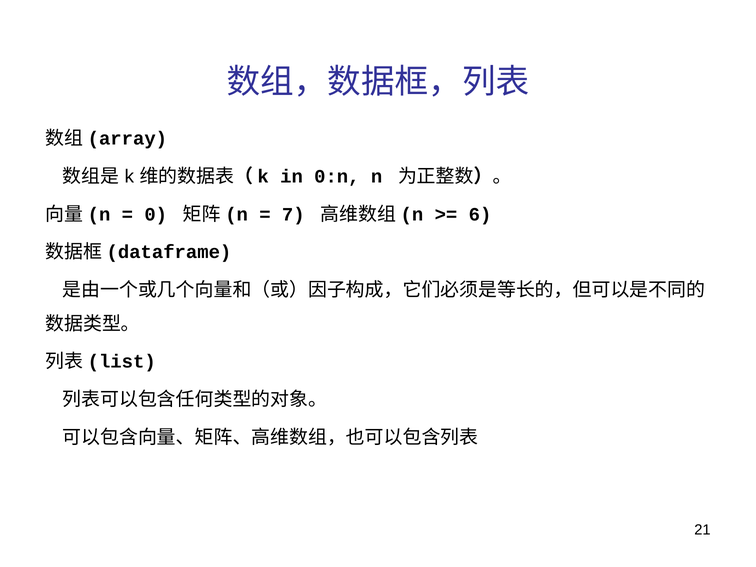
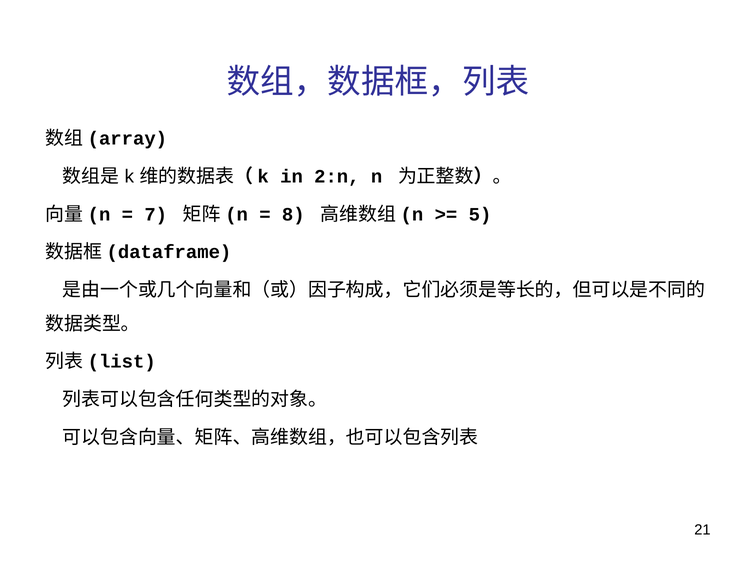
0:n: 0:n -> 2:n
0: 0 -> 7
7: 7 -> 8
6: 6 -> 5
